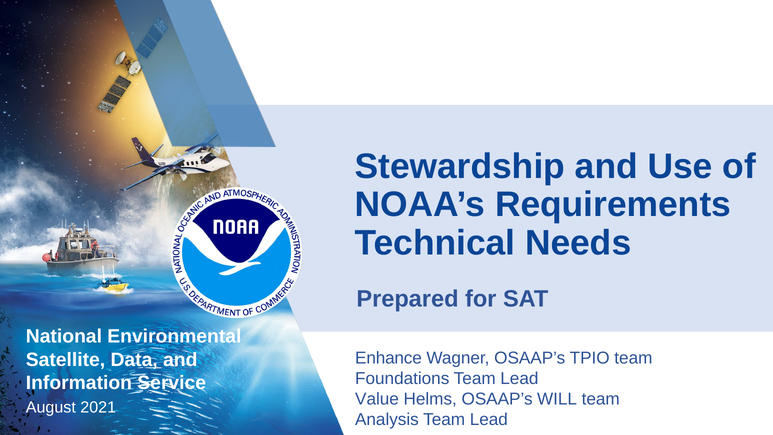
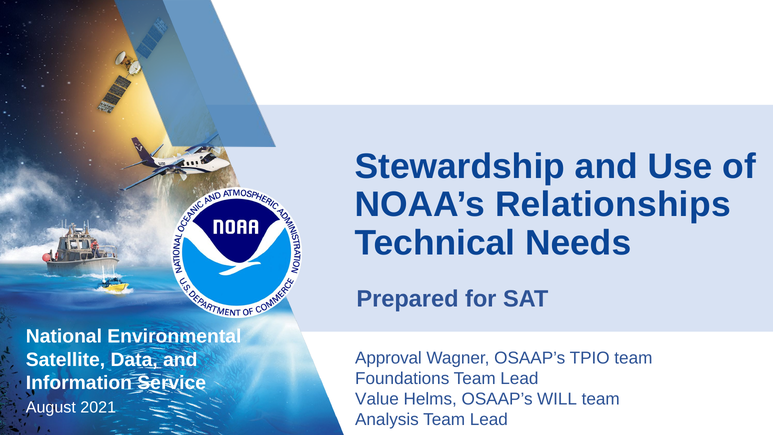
Requirements: Requirements -> Relationships
Enhance: Enhance -> Approval
